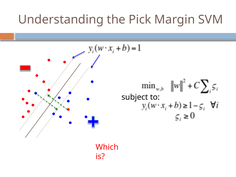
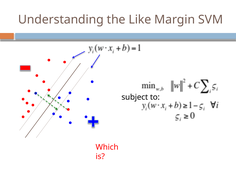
Pick: Pick -> Like
